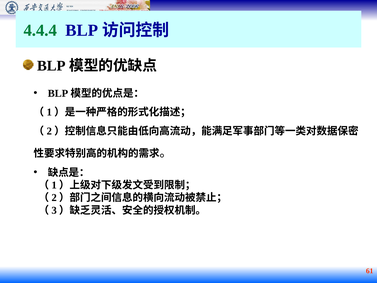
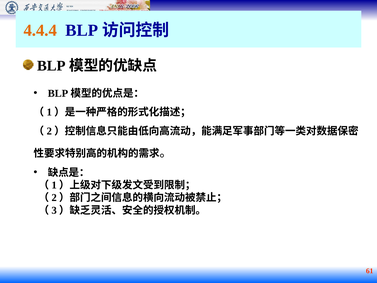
4.4.4 colour: green -> orange
